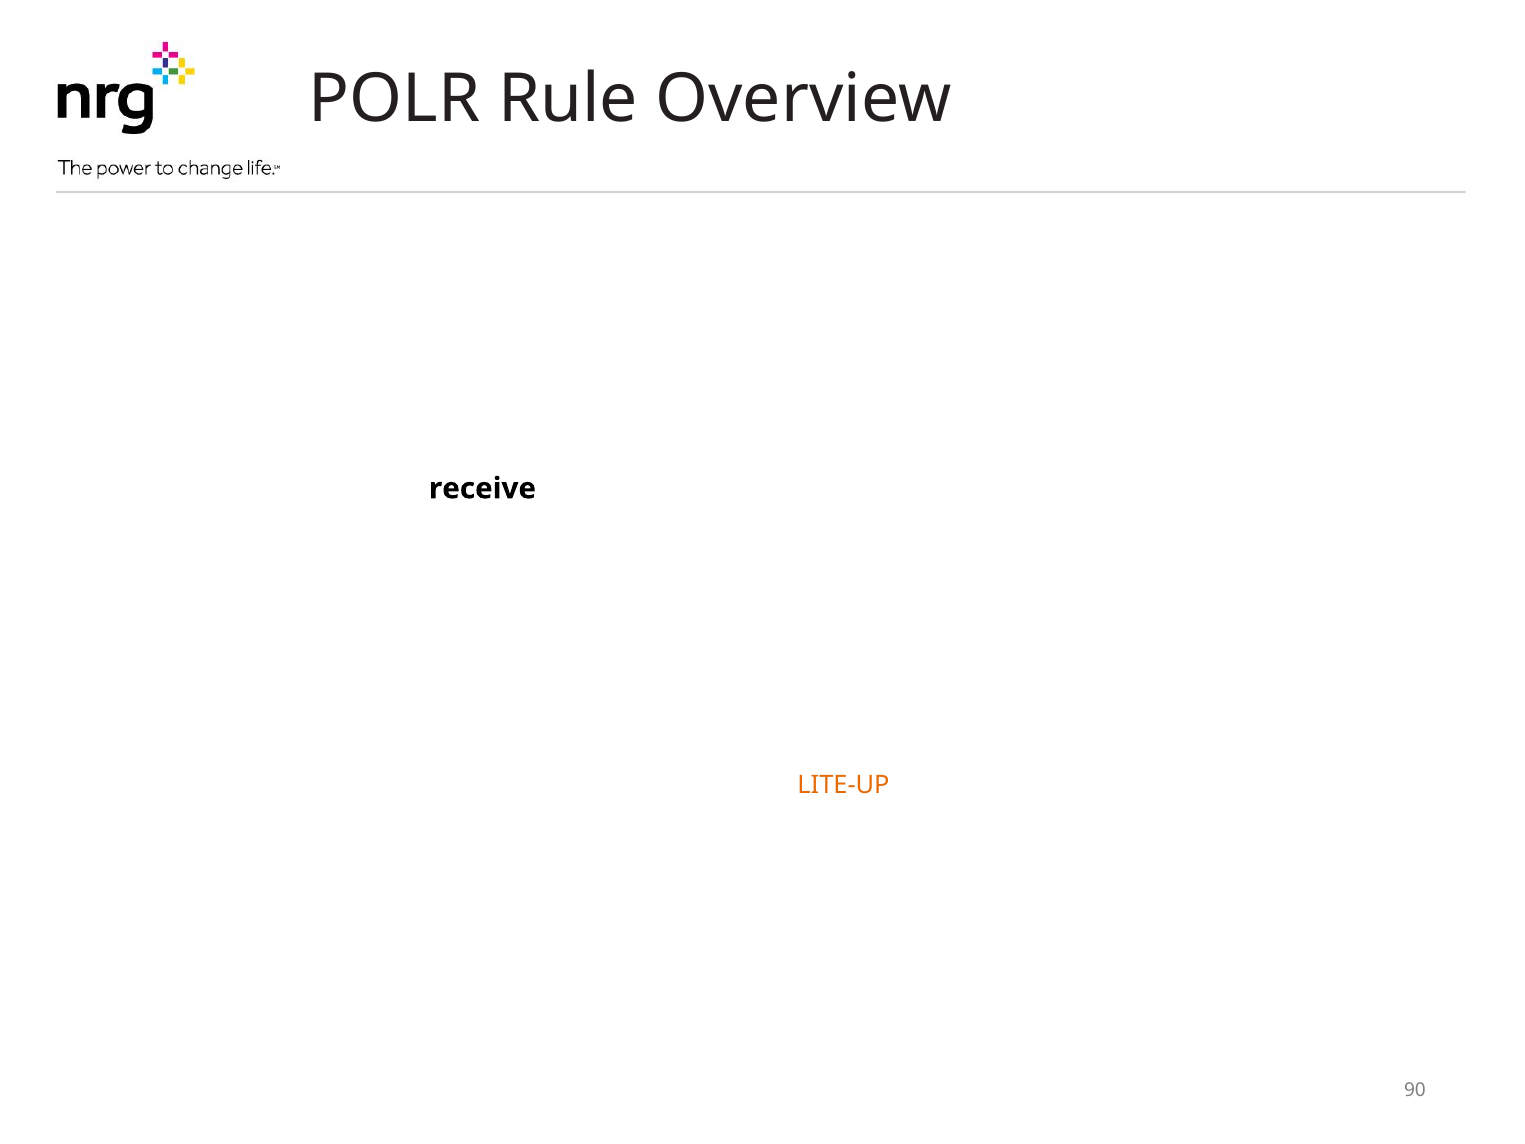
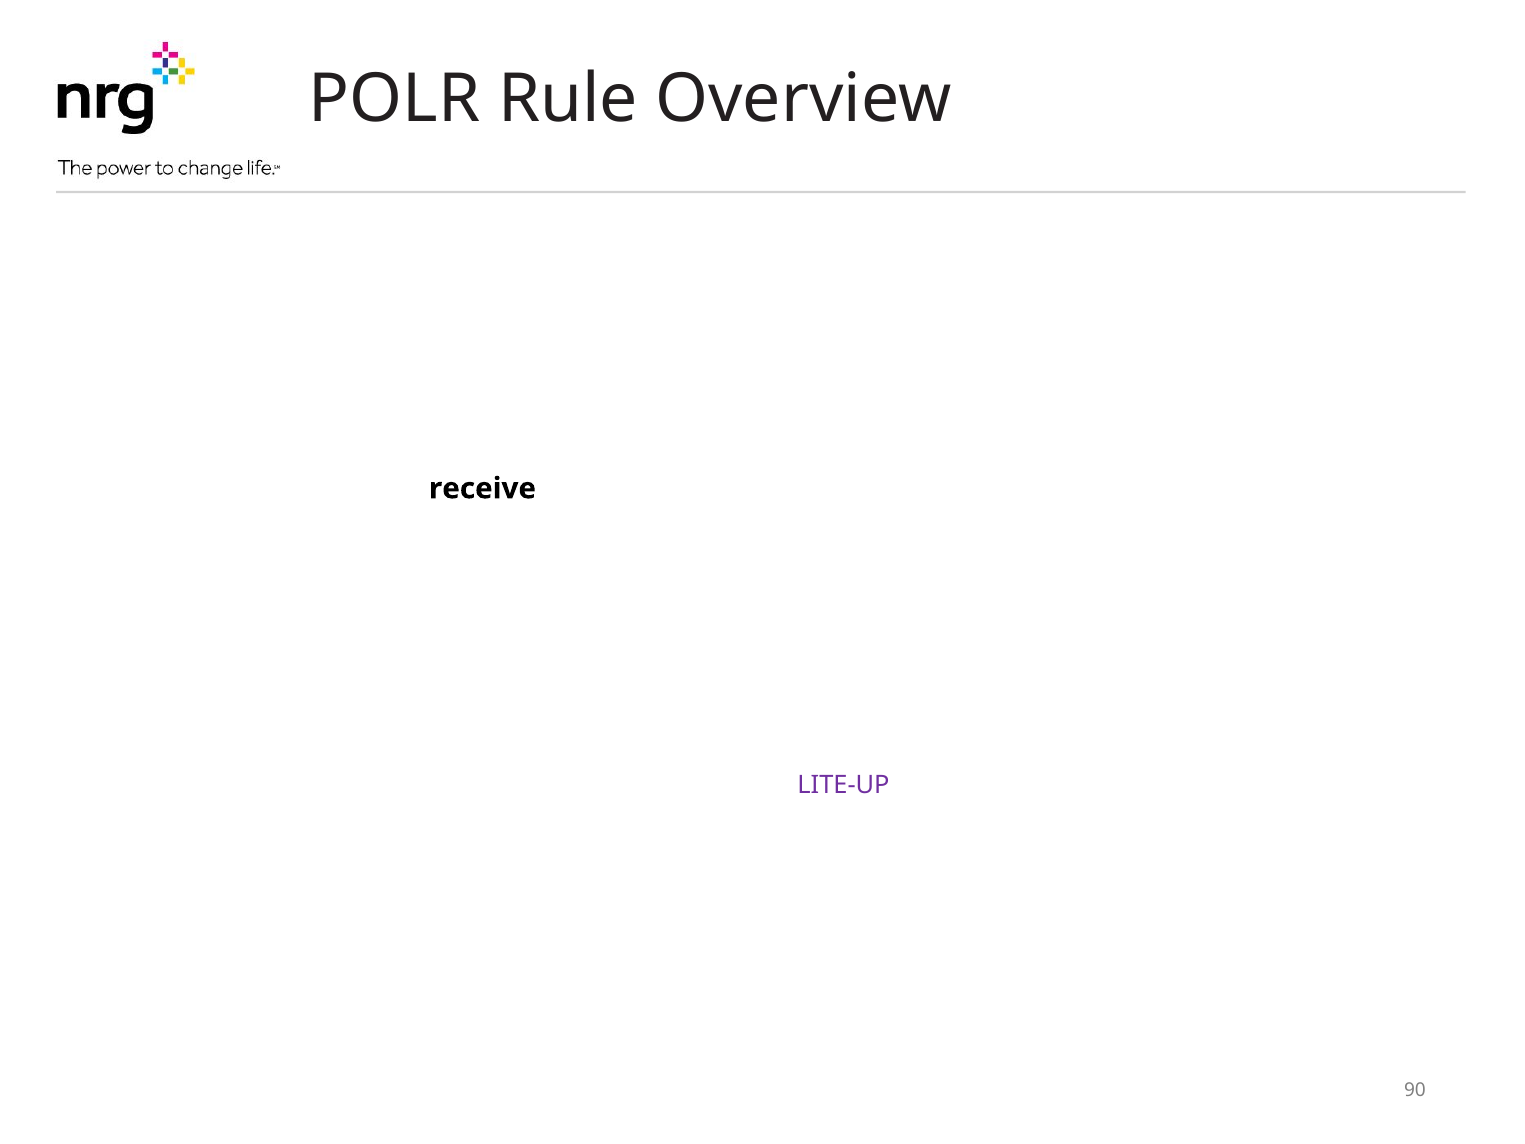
LITE-UP colour: orange -> purple
